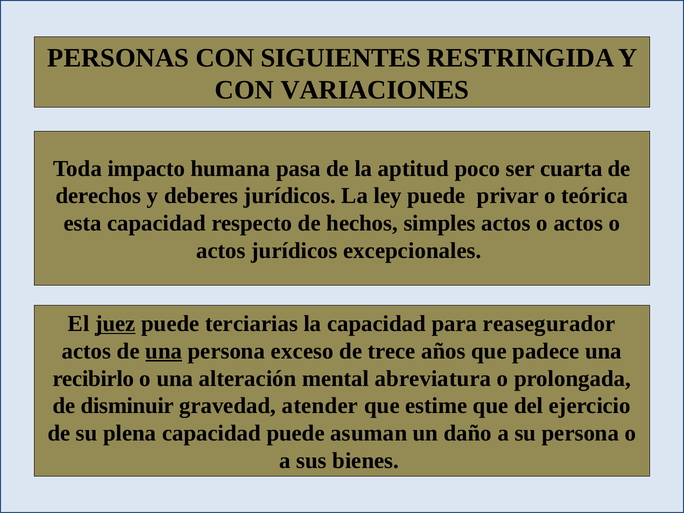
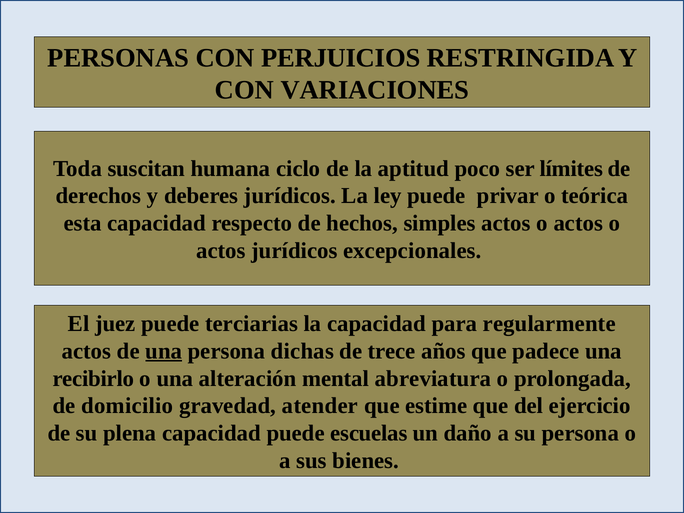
SIGUIENTES: SIGUIENTES -> PERJUICIOS
impacto: impacto -> suscitan
pasa: pasa -> ciclo
cuarta: cuarta -> límites
juez underline: present -> none
reasegurador: reasegurador -> regularmente
exceso: exceso -> dichas
disminuir: disminuir -> domicilio
asuman: asuman -> escuelas
